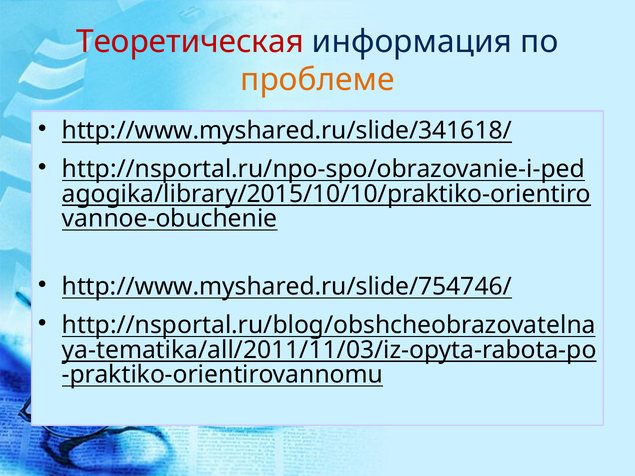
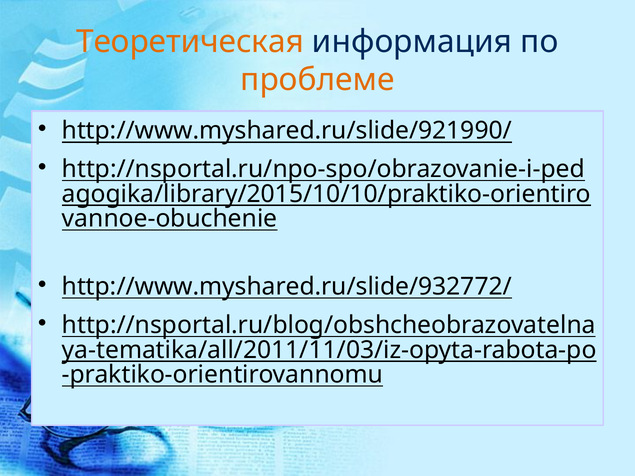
Теоретическая colour: red -> orange
http://www.myshared.ru/slide/341618/: http://www.myshared.ru/slide/341618/ -> http://www.myshared.ru/slide/921990/
http://www.myshared.ru/slide/754746/: http://www.myshared.ru/slide/754746/ -> http://www.myshared.ru/slide/932772/
